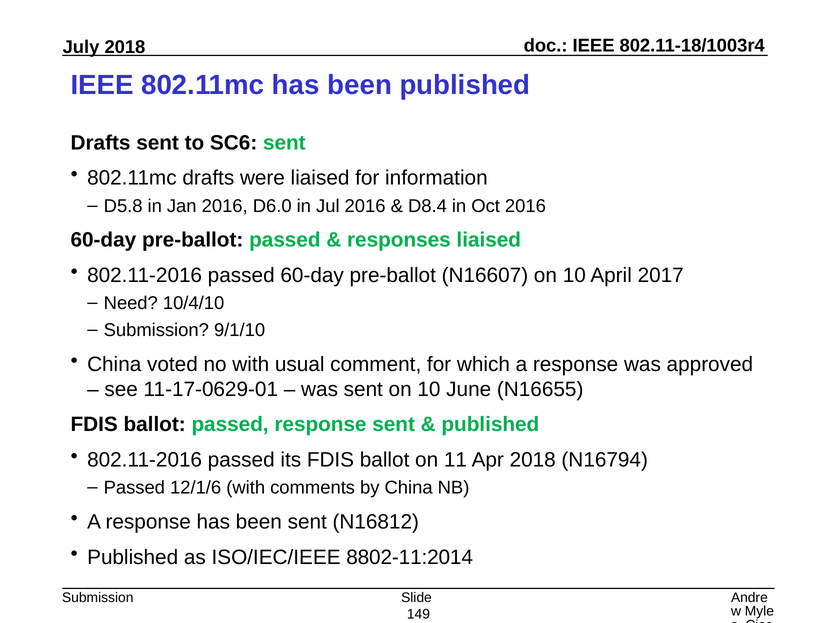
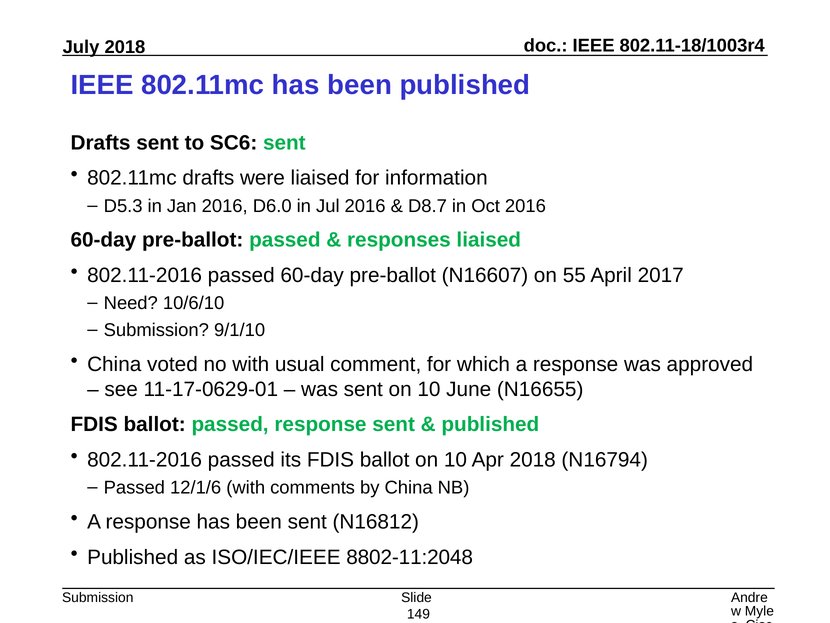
D5.8: D5.8 -> D5.3
D8.4: D8.4 -> D8.7
N16607 on 10: 10 -> 55
10/4/10: 10/4/10 -> 10/6/10
ballot on 11: 11 -> 10
8802-11:2014: 8802-11:2014 -> 8802-11:2048
